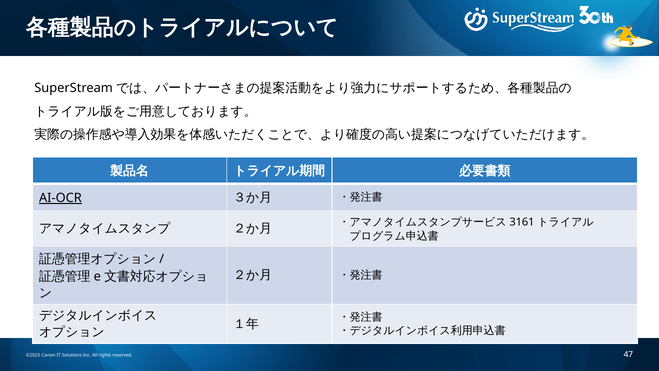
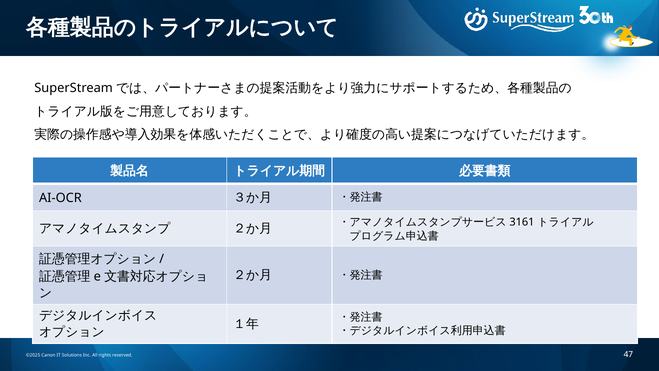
AI-OCR underline: present -> none
